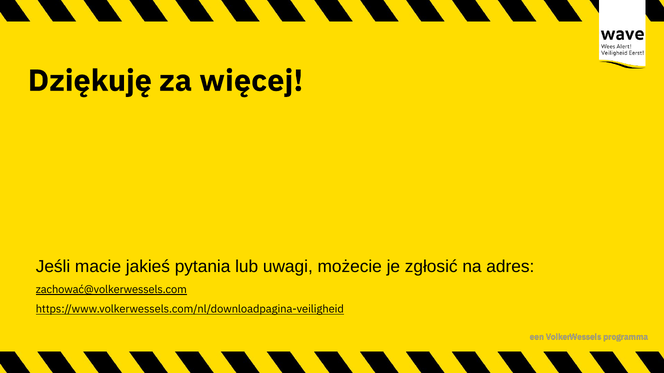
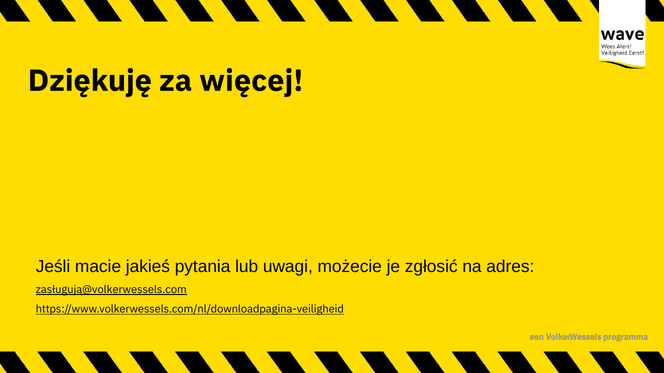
zachować@volkerwessels.com: zachować@volkerwessels.com -> zasługują@volkerwessels.com
